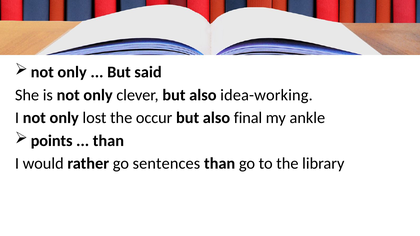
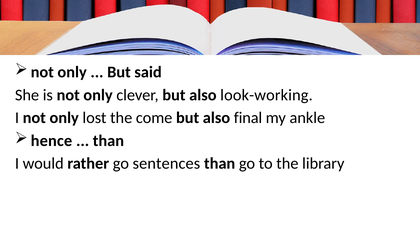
idea-working: idea-working -> look-working
occur: occur -> come
points: points -> hence
